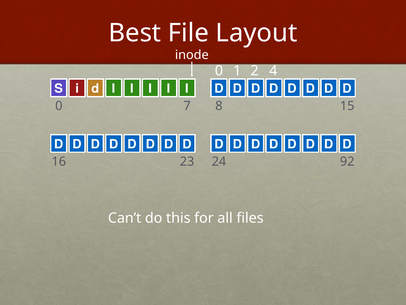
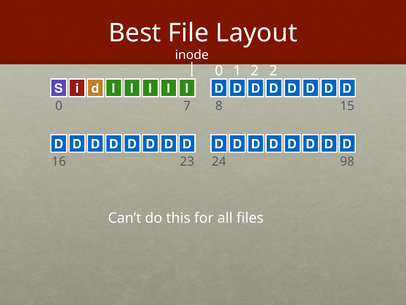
2 4: 4 -> 2
92: 92 -> 98
